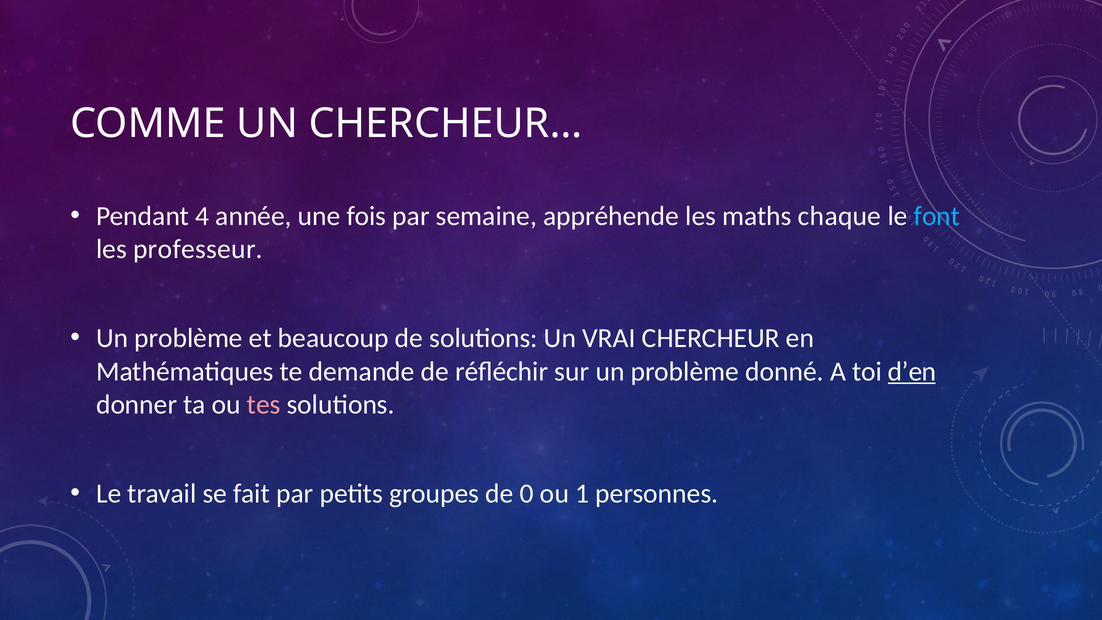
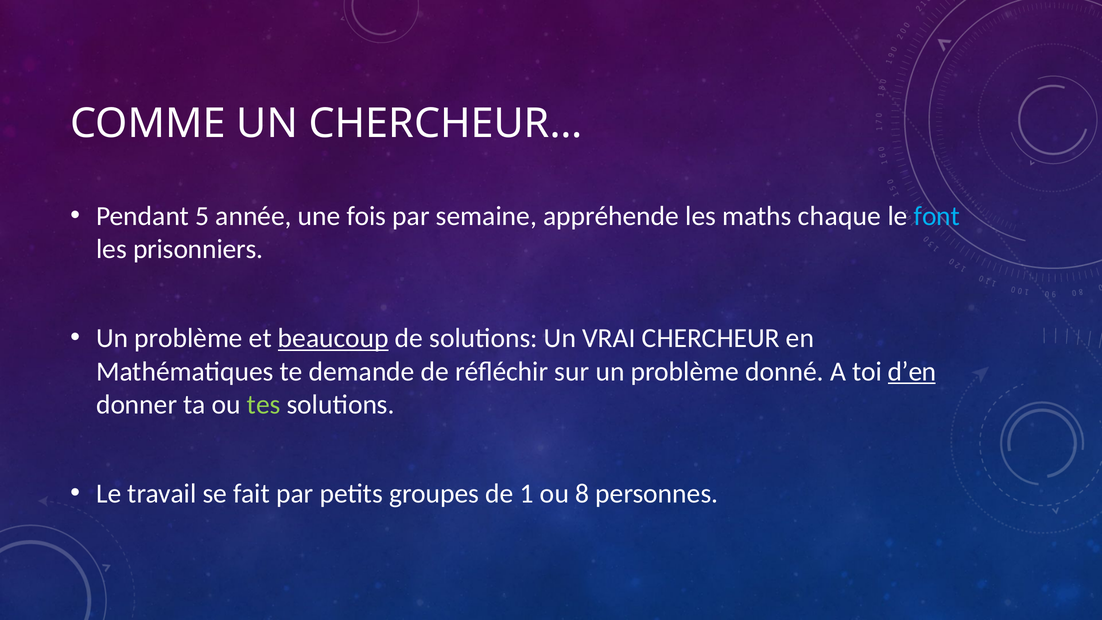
4: 4 -> 5
professeur: professeur -> prisonniers
beaucoup underline: none -> present
tes colour: pink -> light green
0: 0 -> 1
1: 1 -> 8
